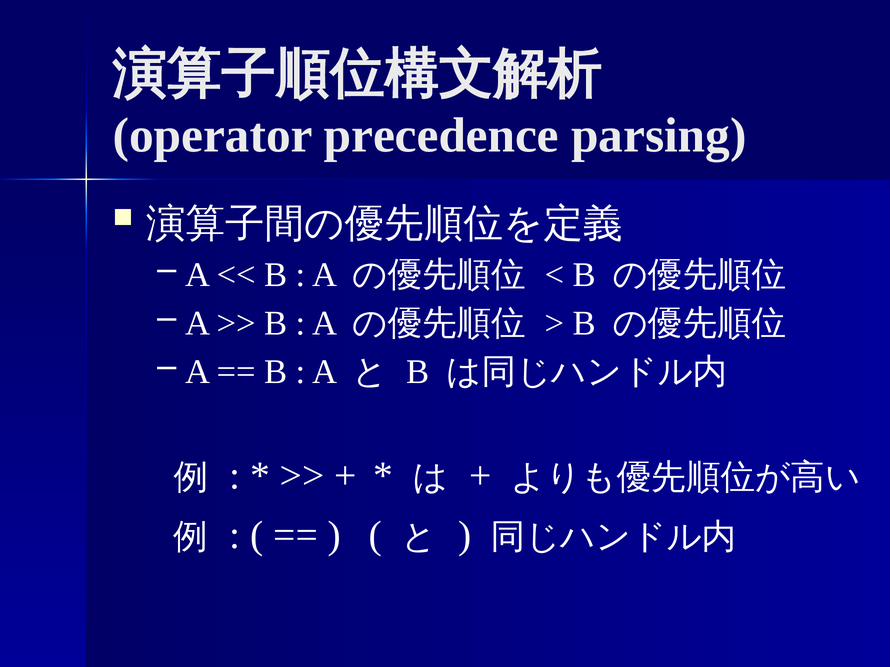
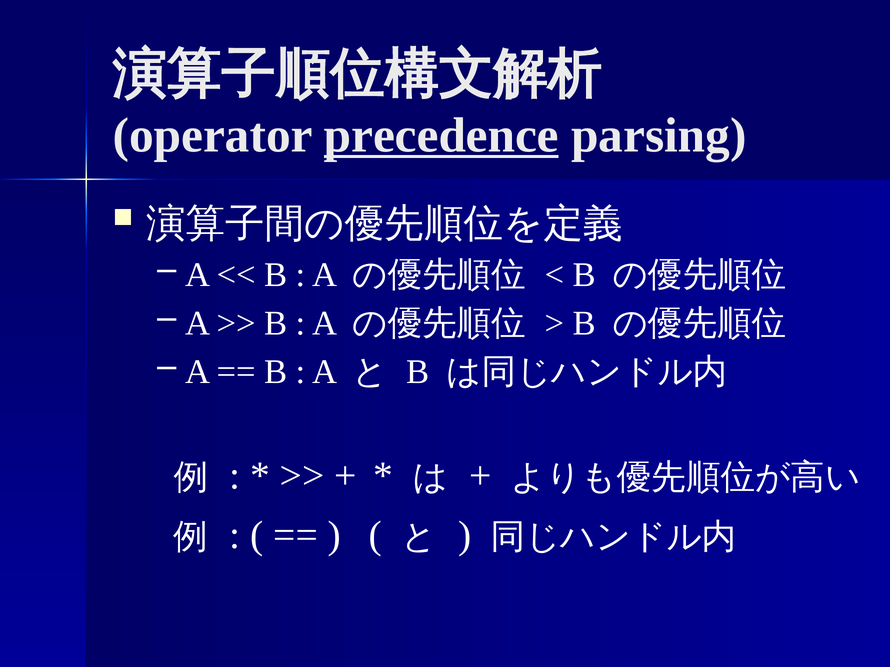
precedence underline: none -> present
